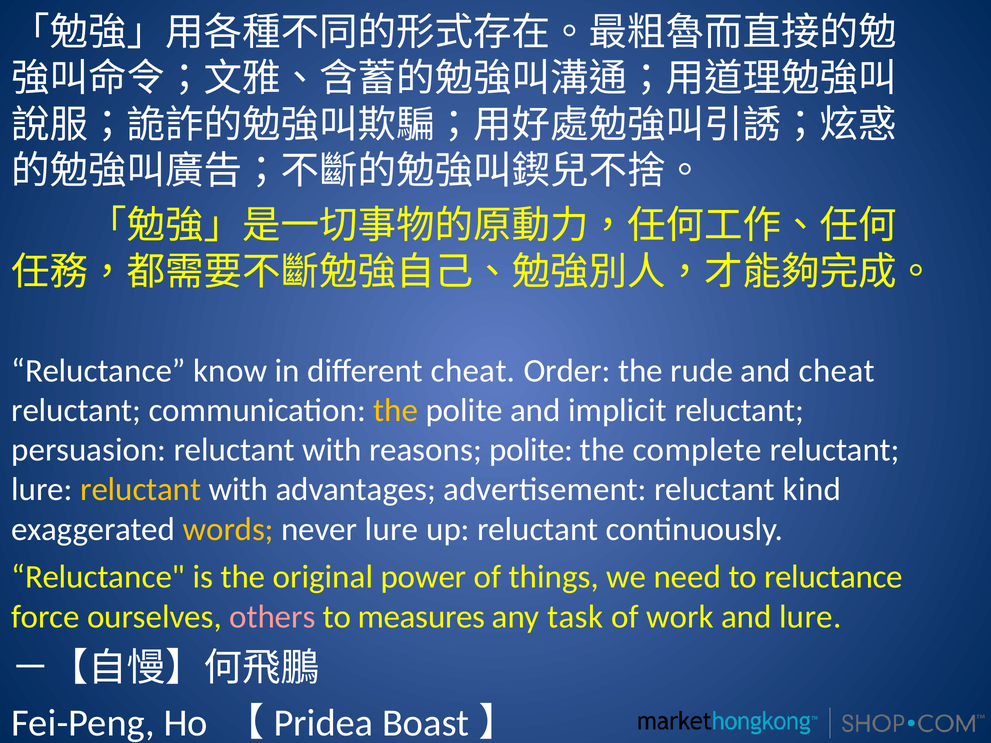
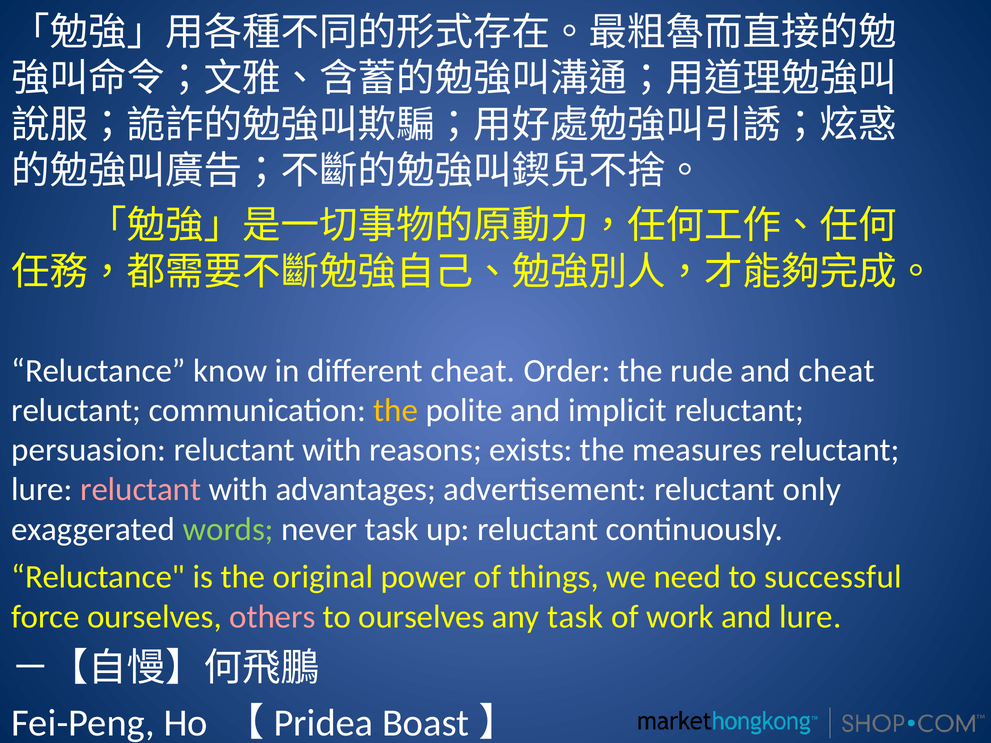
reasons polite: polite -> exists
complete: complete -> measures
reluctant at (141, 490) colour: yellow -> pink
kind: kind -> only
words colour: yellow -> light green
never lure: lure -> task
to reluctance: reluctance -> successful
to measures: measures -> ourselves
